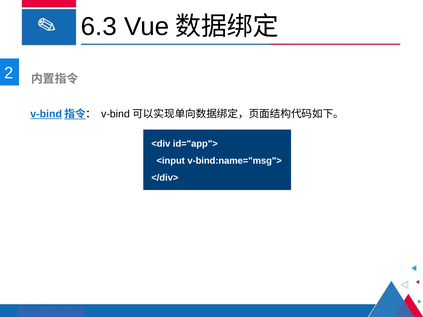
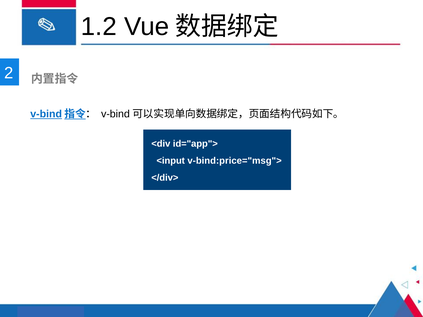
6.3: 6.3 -> 1.2
v-bind:name="msg">: v-bind:name="msg"> -> v-bind:price="msg">
